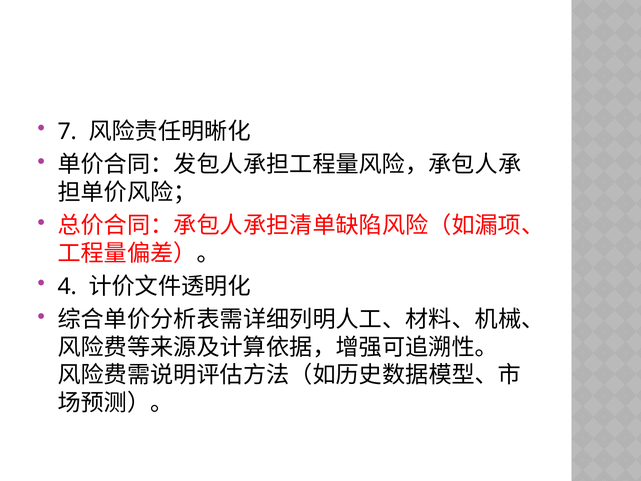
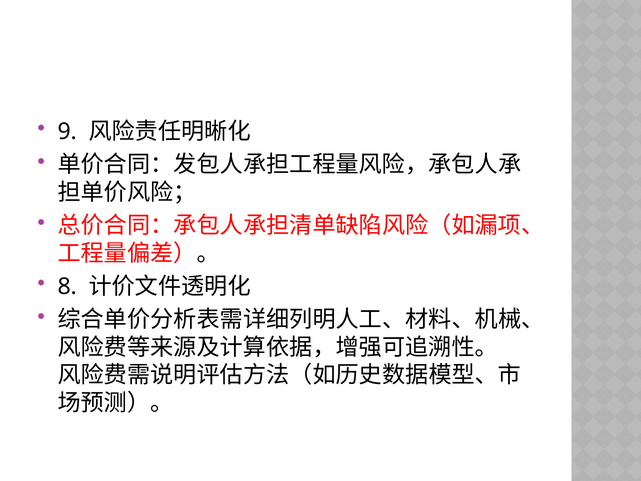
7: 7 -> 9
4: 4 -> 8
